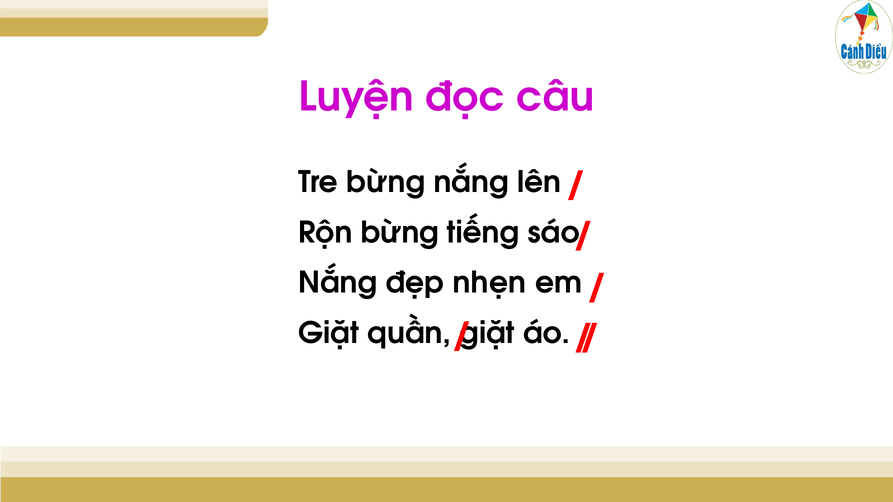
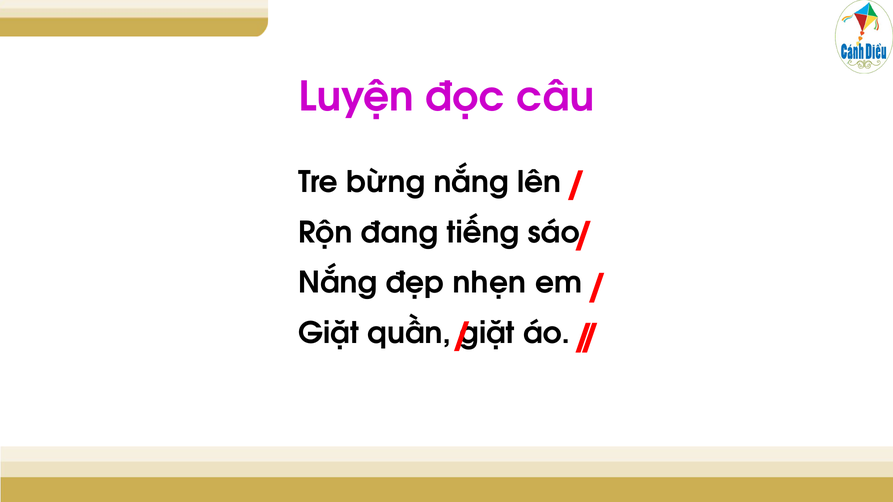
Rộn bừng: bừng -> đang
